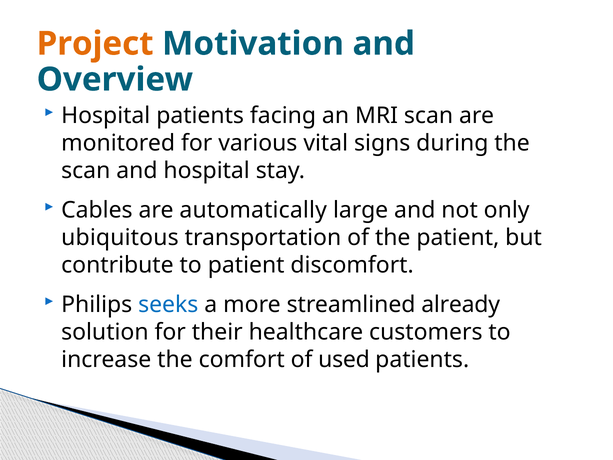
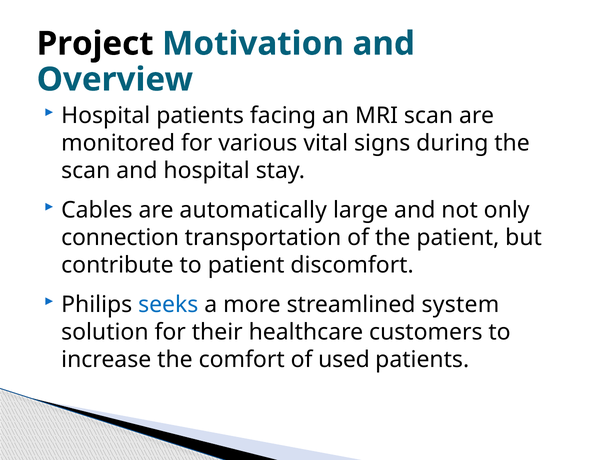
Project colour: orange -> black
ubiquitous: ubiquitous -> connection
already: already -> system
